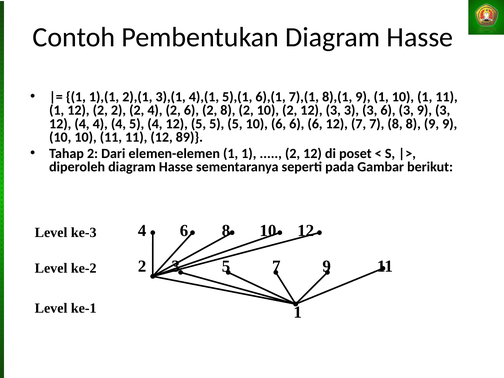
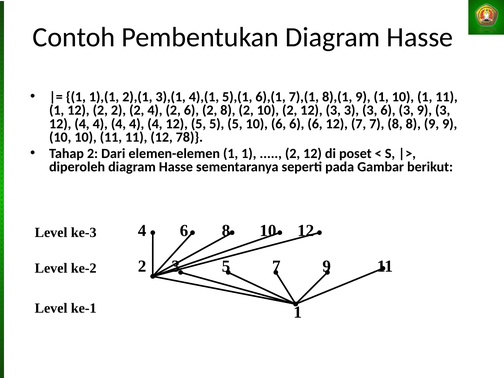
5 at (137, 124): 5 -> 4
89: 89 -> 78
